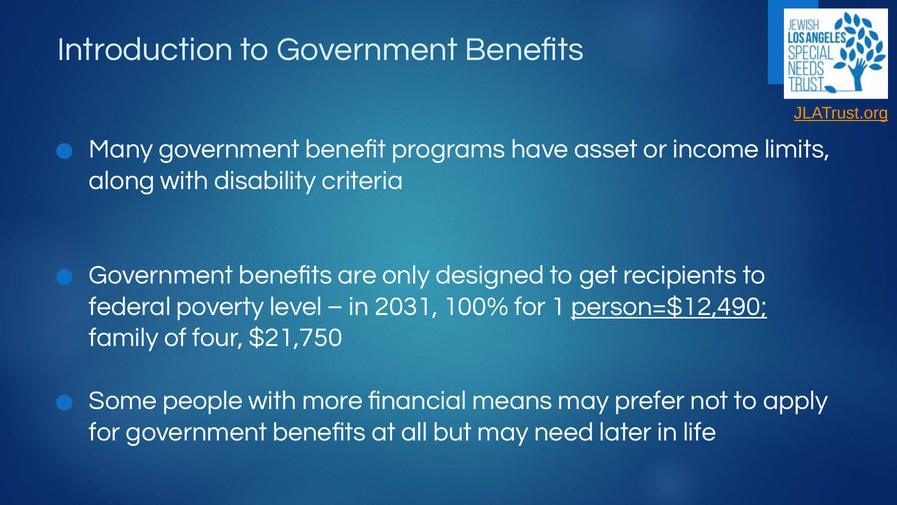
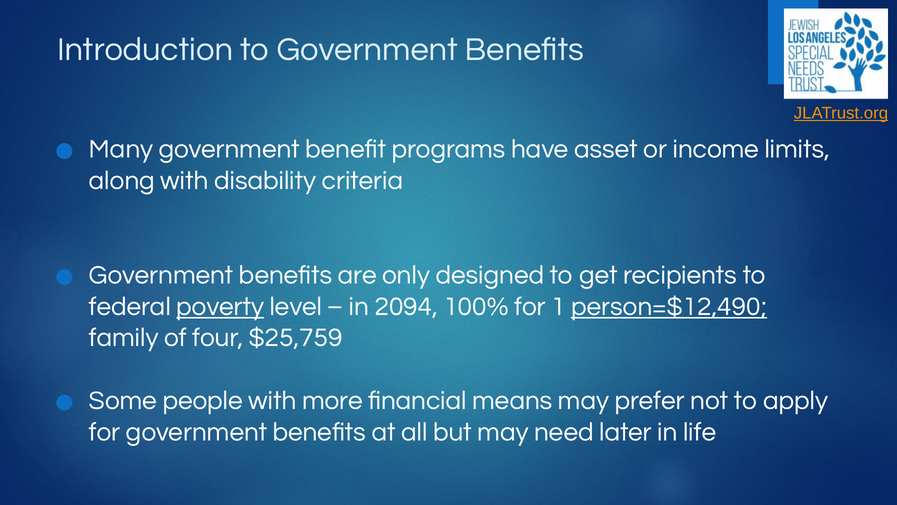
poverty underline: none -> present
2031: 2031 -> 2094
$21,750: $21,750 -> $25,759
